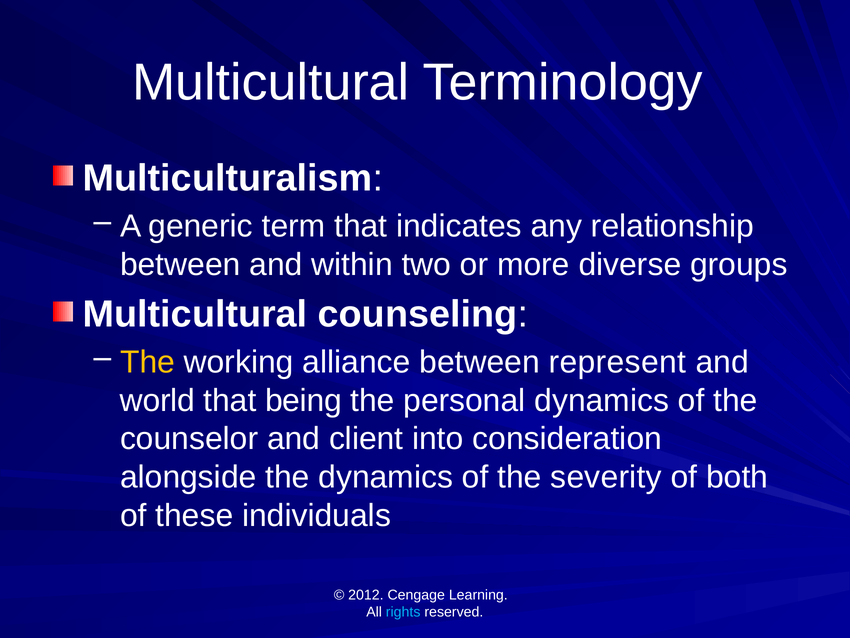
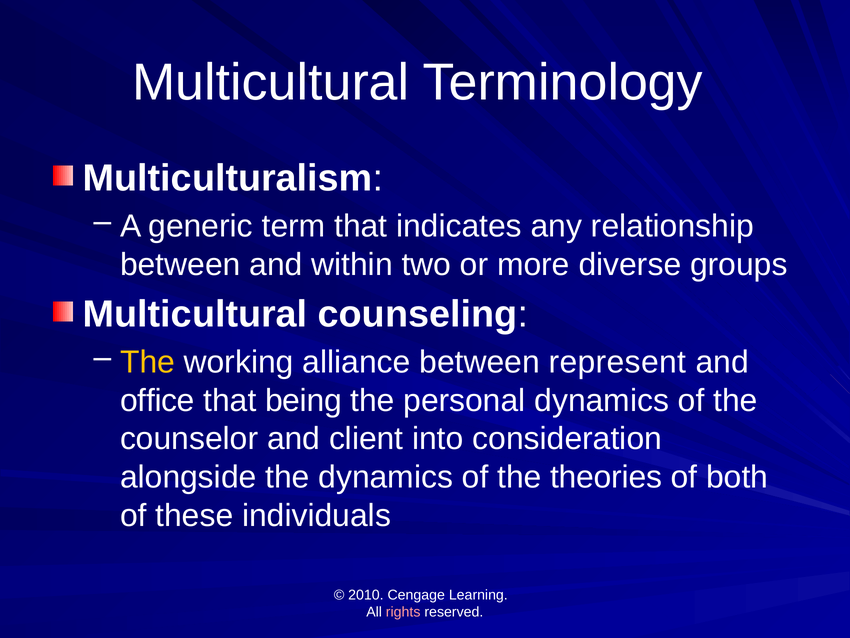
world: world -> office
severity: severity -> theories
2012: 2012 -> 2010
rights colour: light blue -> pink
